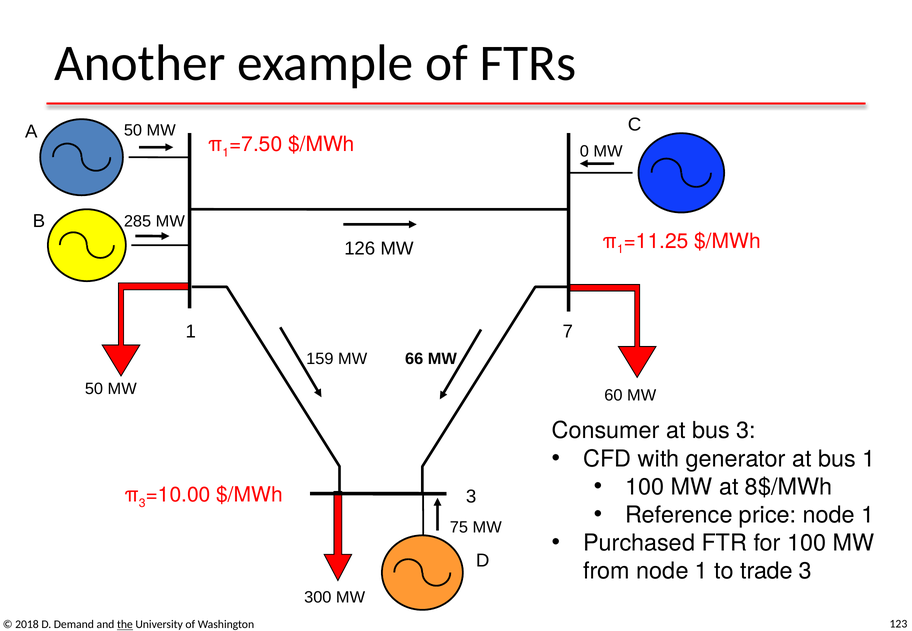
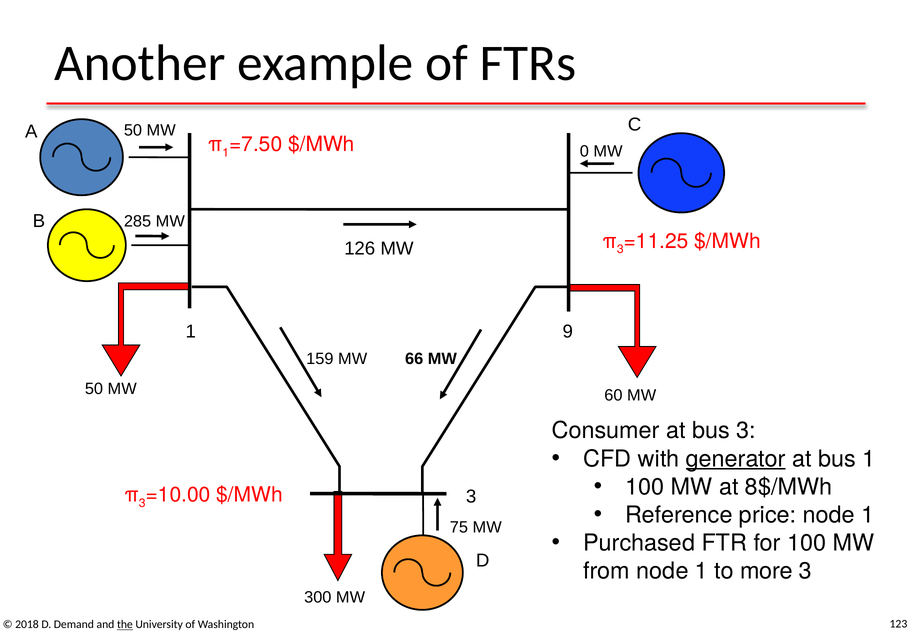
1 at (620, 249): 1 -> 3
7: 7 -> 9
generator underline: none -> present
trade: trade -> more
